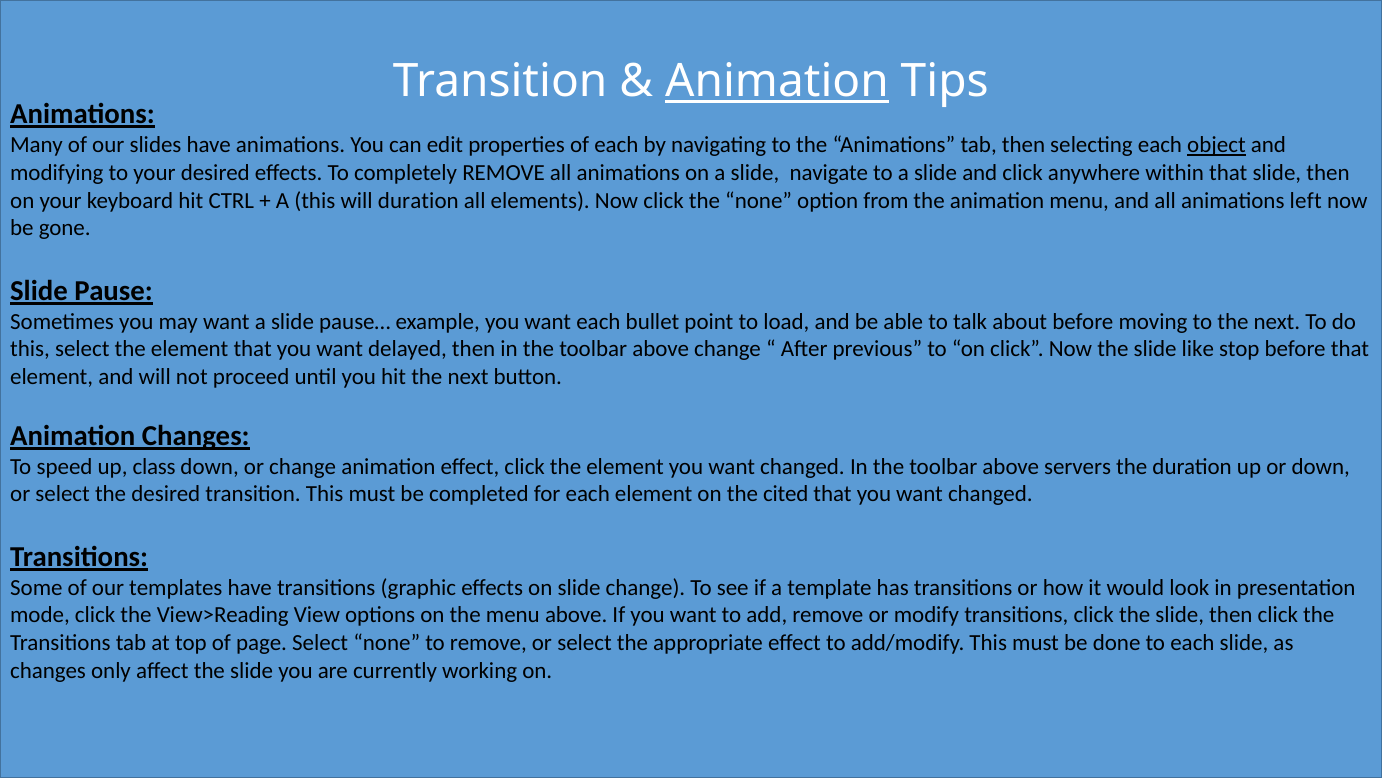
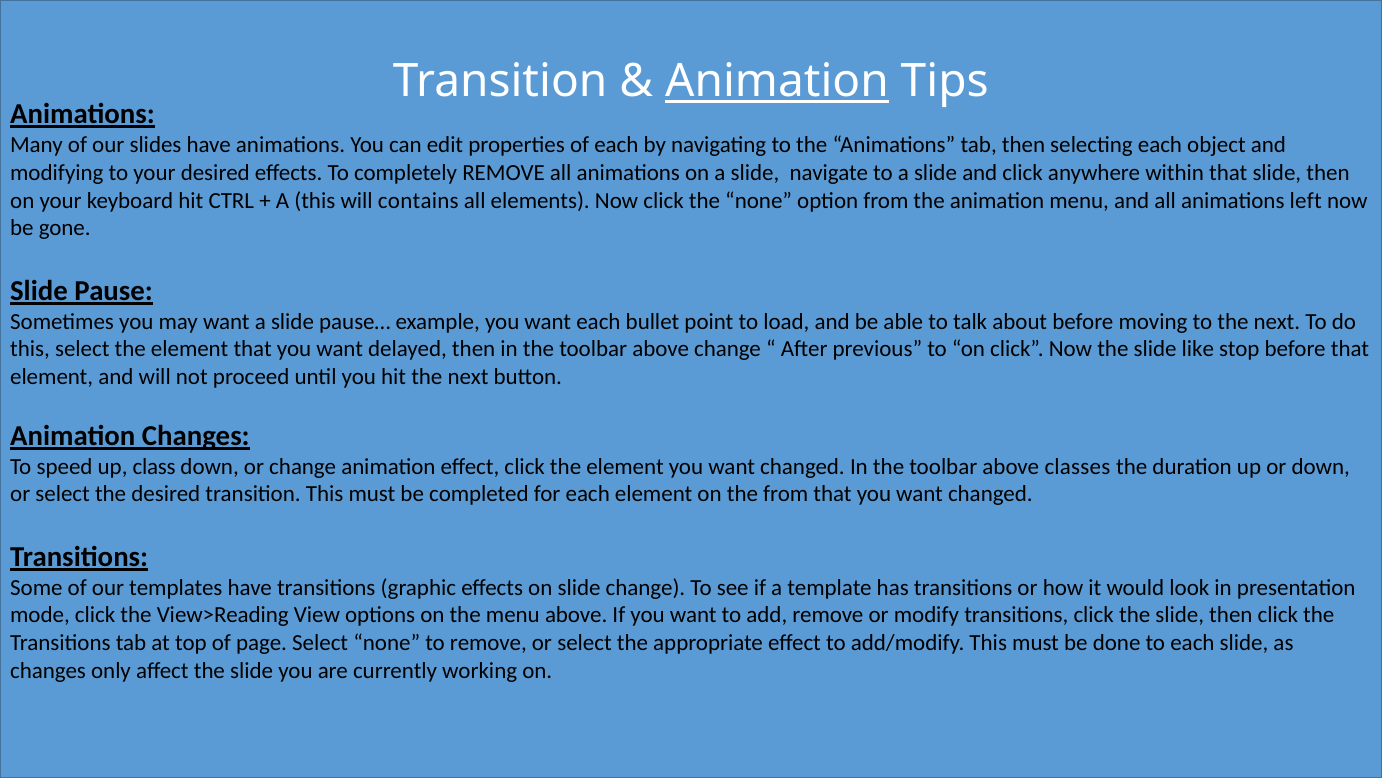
object underline: present -> none
will duration: duration -> contains
servers: servers -> classes
the cited: cited -> from
